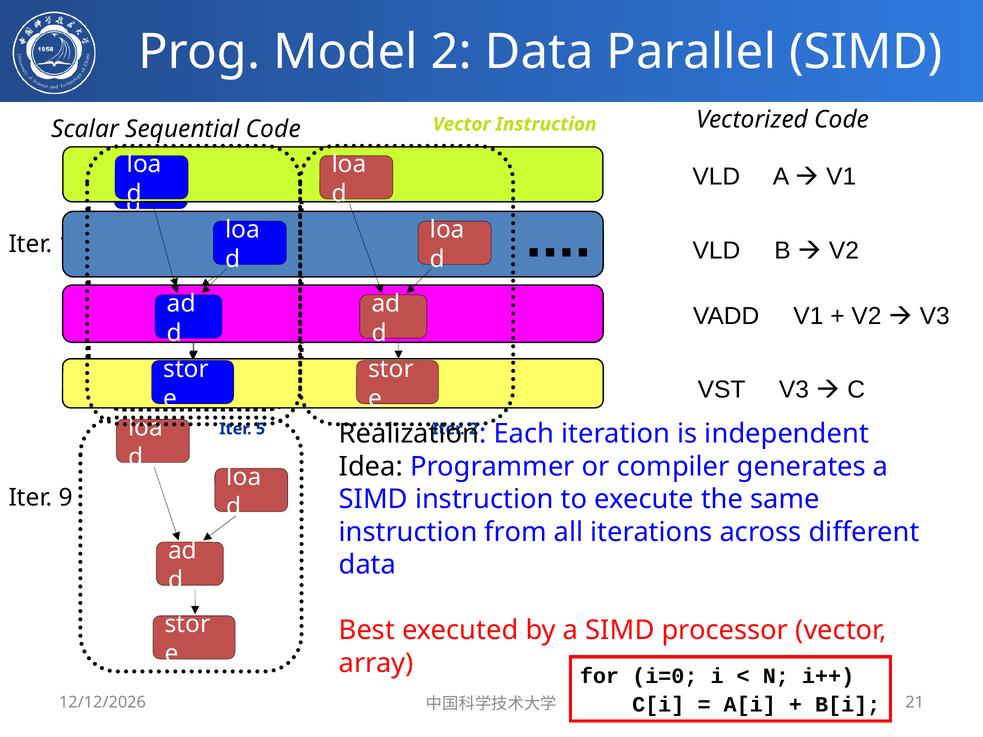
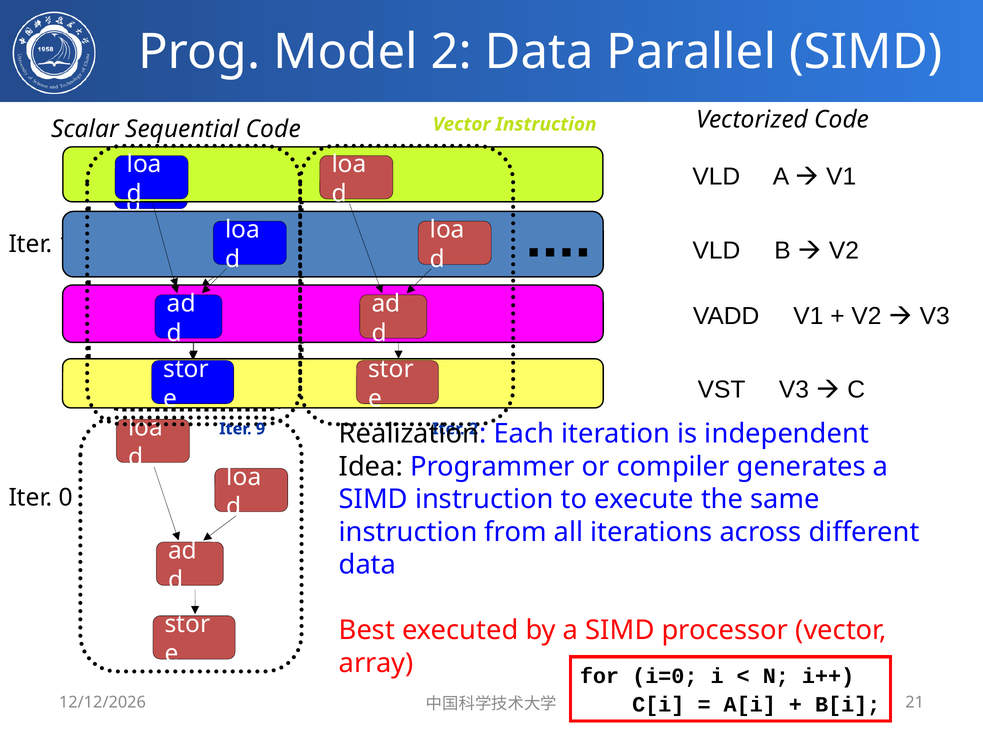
5: 5 -> 9
9: 9 -> 0
